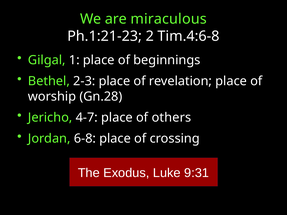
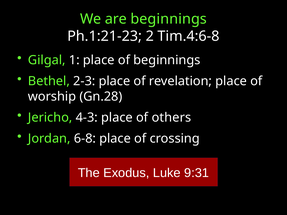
are miraculous: miraculous -> beginnings
4-7: 4-7 -> 4-3
